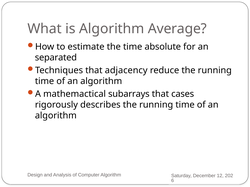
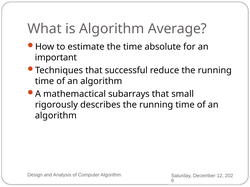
separated: separated -> important
adjacency: adjacency -> successful
cases: cases -> small
